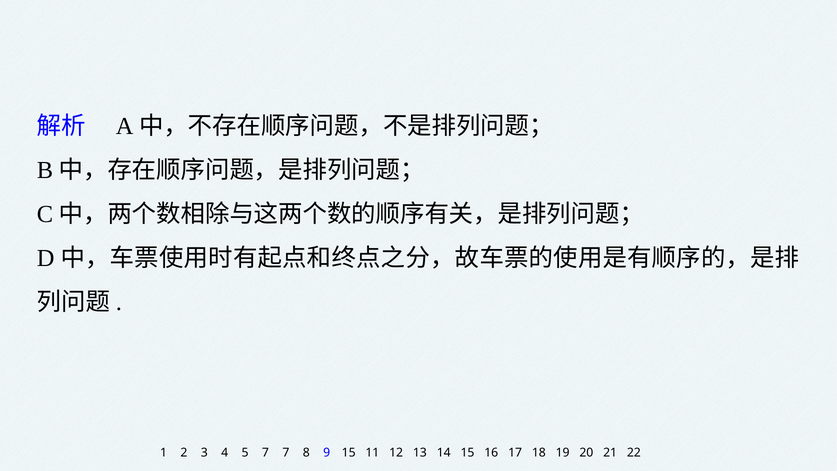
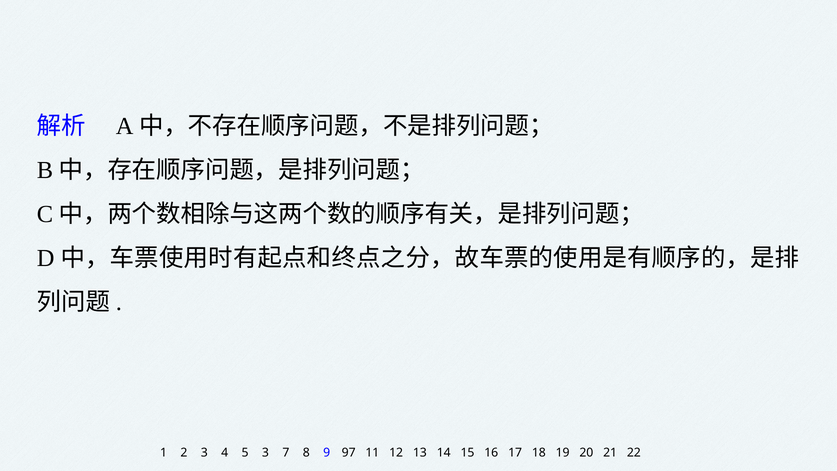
5 7: 7 -> 3
9 15: 15 -> 97
